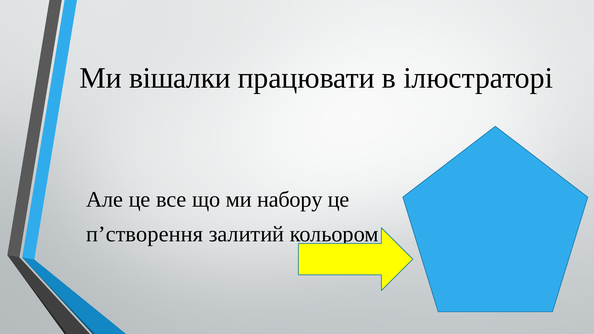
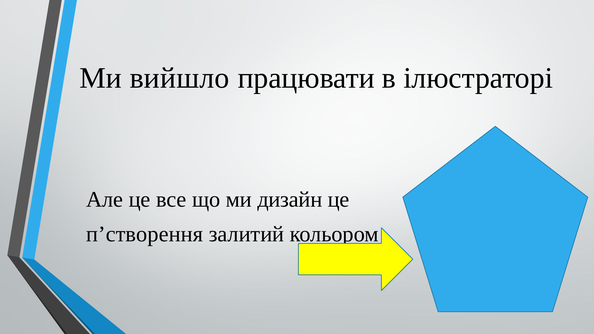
вішалки: вішалки -> вийшло
набору: набору -> дизайн
